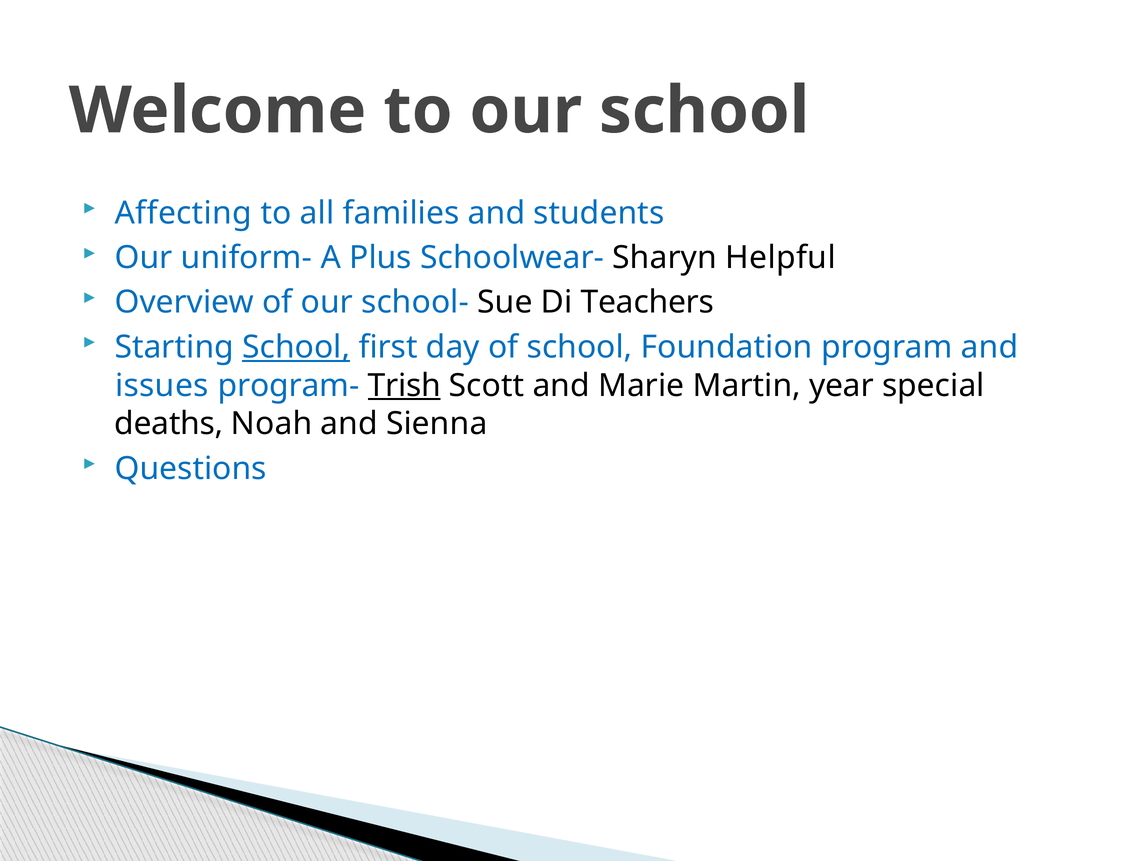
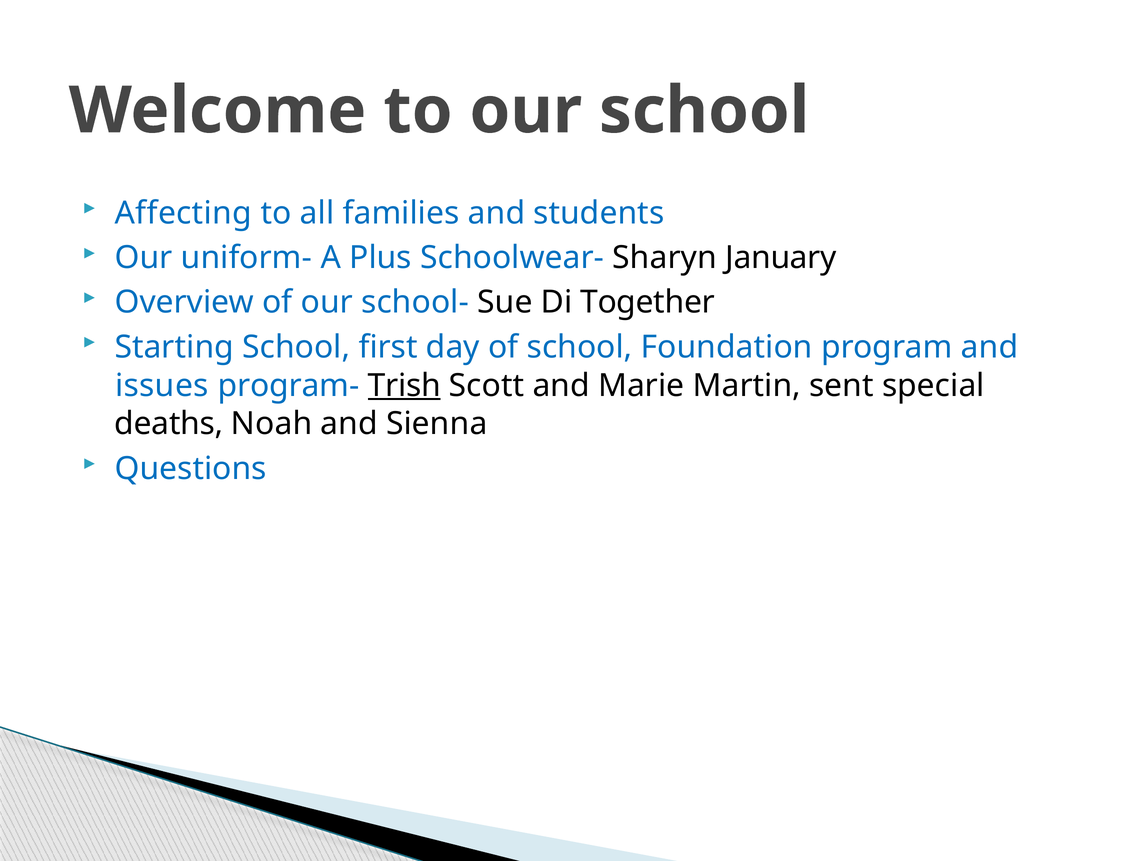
Helpful: Helpful -> January
Teachers: Teachers -> Together
School at (296, 347) underline: present -> none
year: year -> sent
